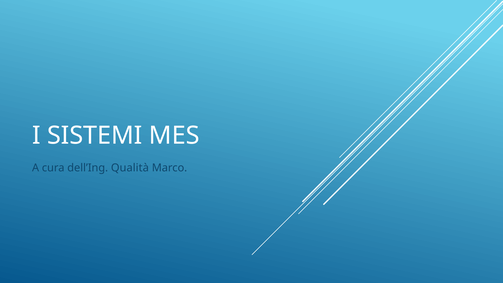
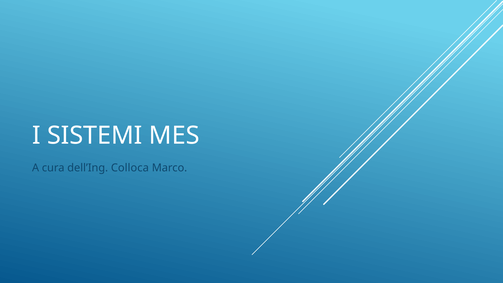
Qualità: Qualità -> Colloca
